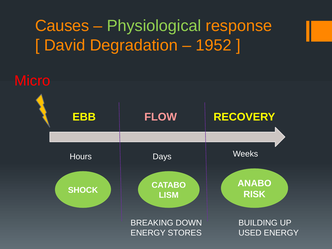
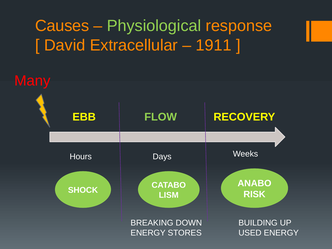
Degradation: Degradation -> Extracellular
1952: 1952 -> 1911
Micro: Micro -> Many
FLOW colour: pink -> light green
